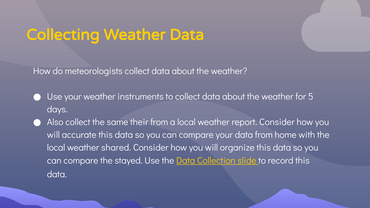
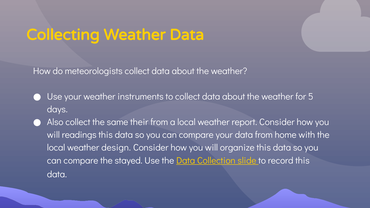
accurate: accurate -> readings
shared: shared -> design
